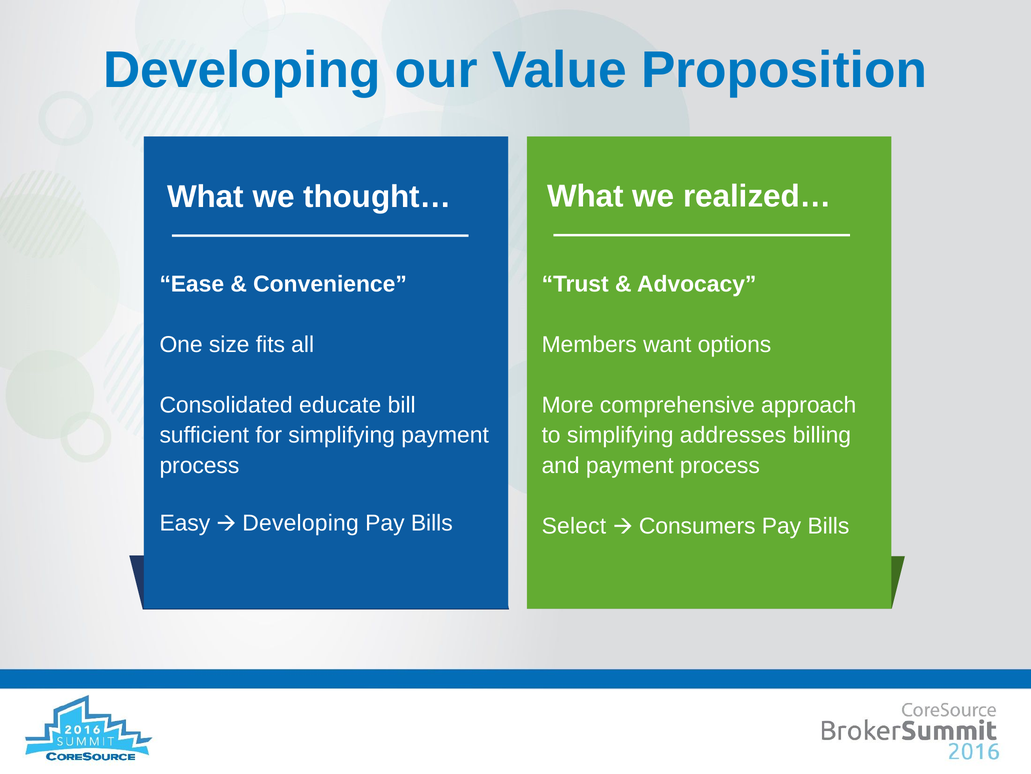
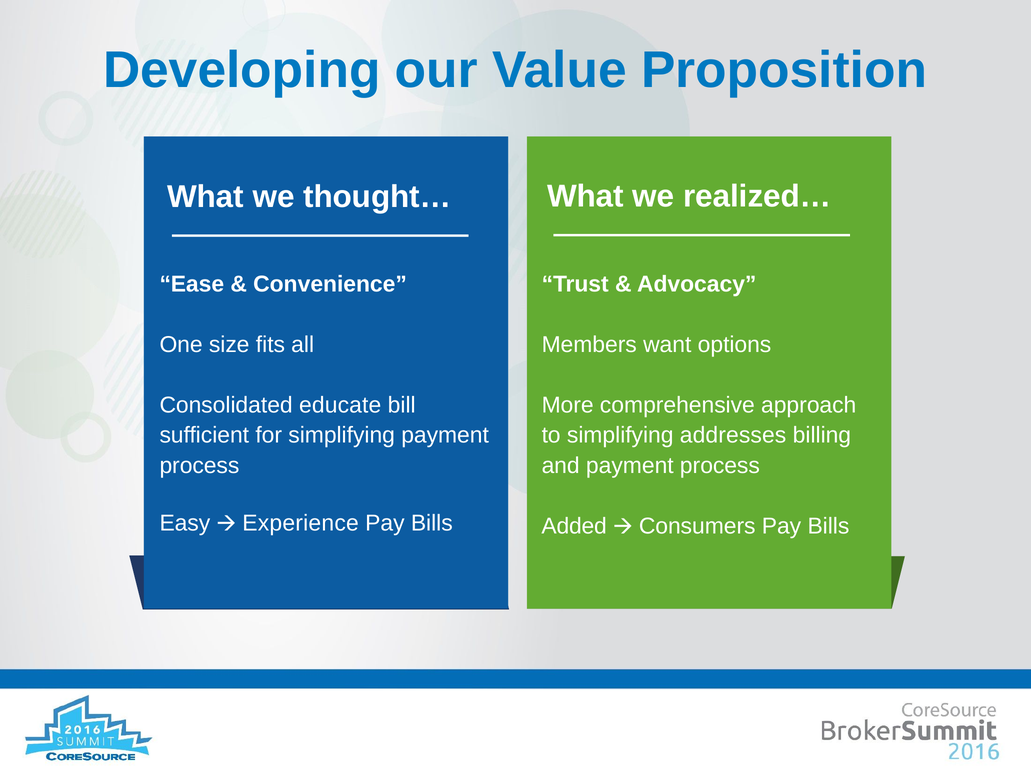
Developing at (301, 523): Developing -> Experience
Select: Select -> Added
